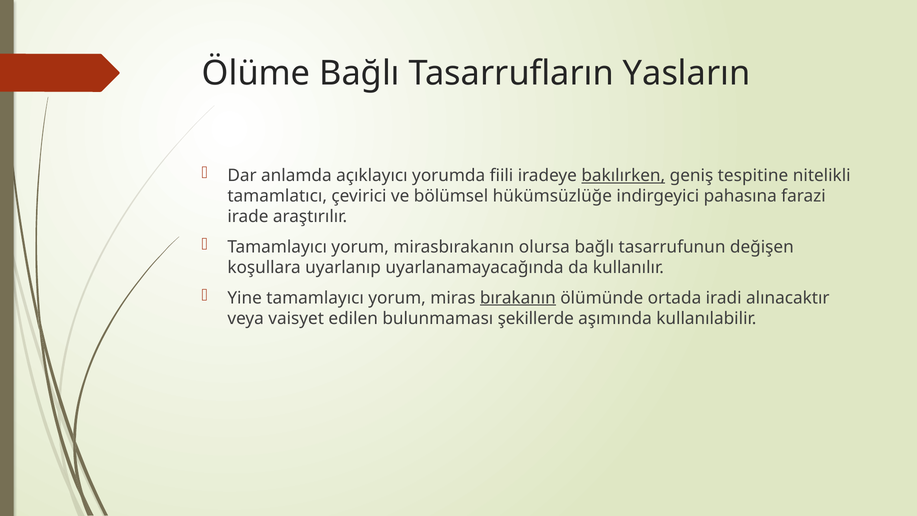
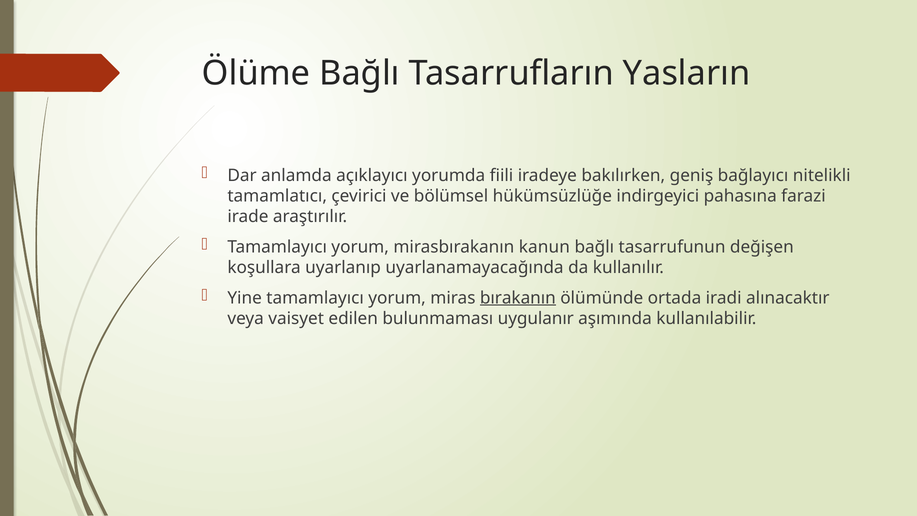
bakılırken underline: present -> none
tespitine: tespitine -> bağlayıcı
olursa: olursa -> kanun
şekillerde: şekillerde -> uygulanır
